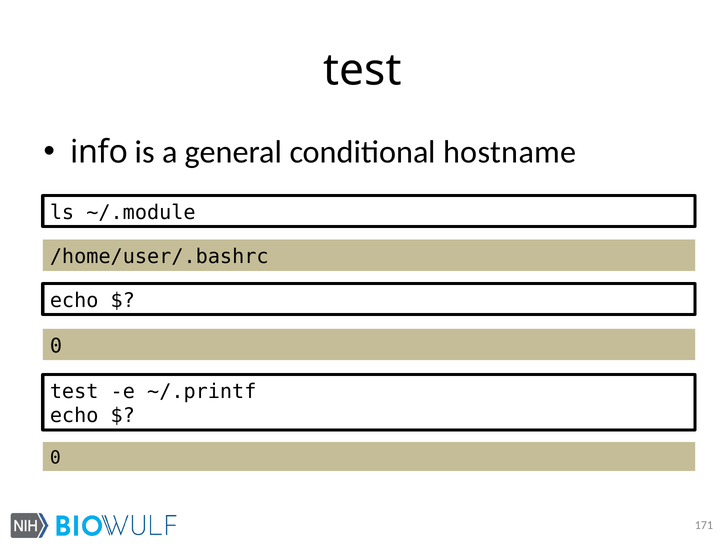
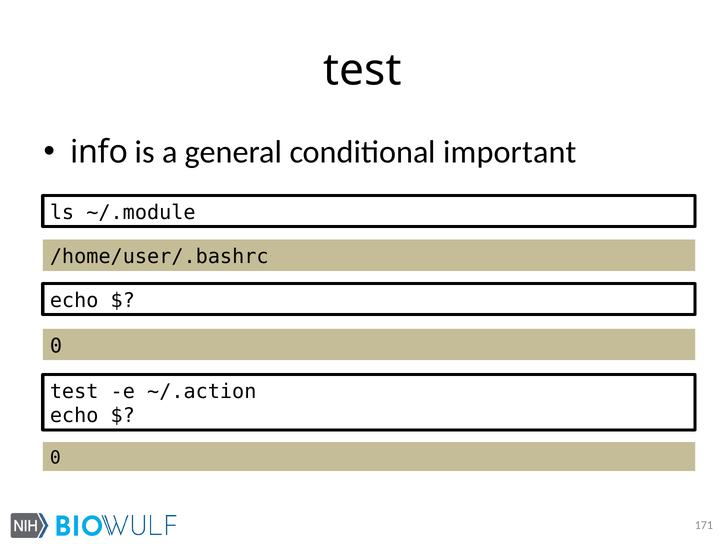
hostname: hostname -> important
~/.printf: ~/.printf -> ~/.action
